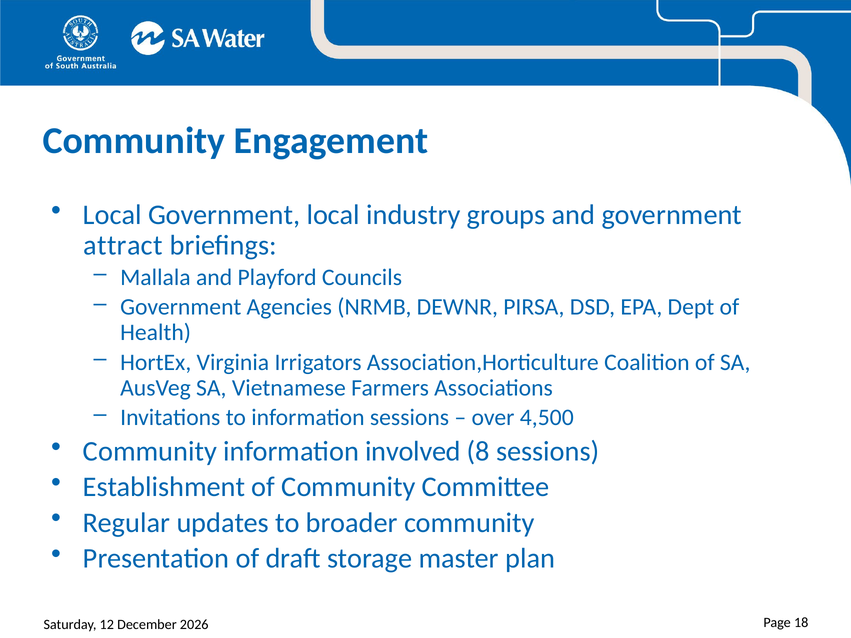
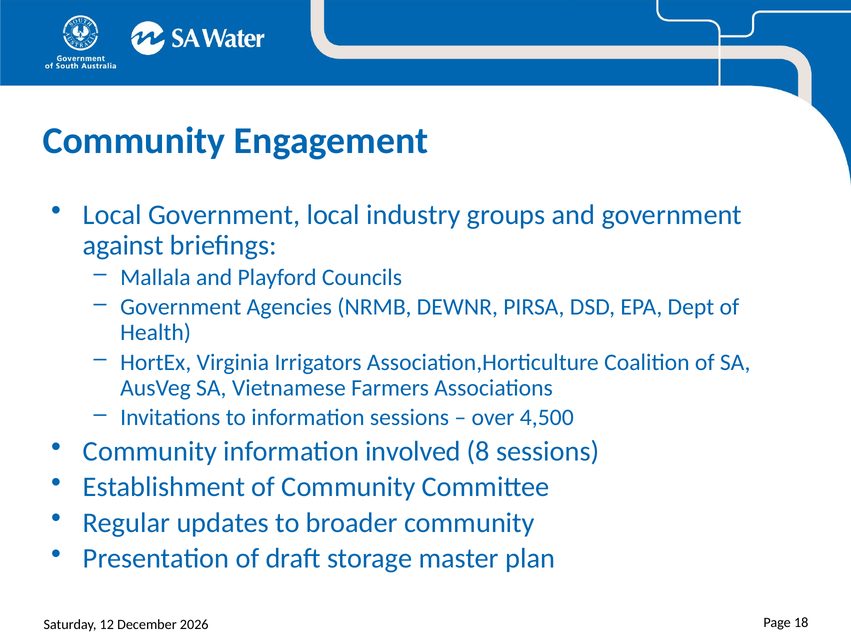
attract: attract -> against
